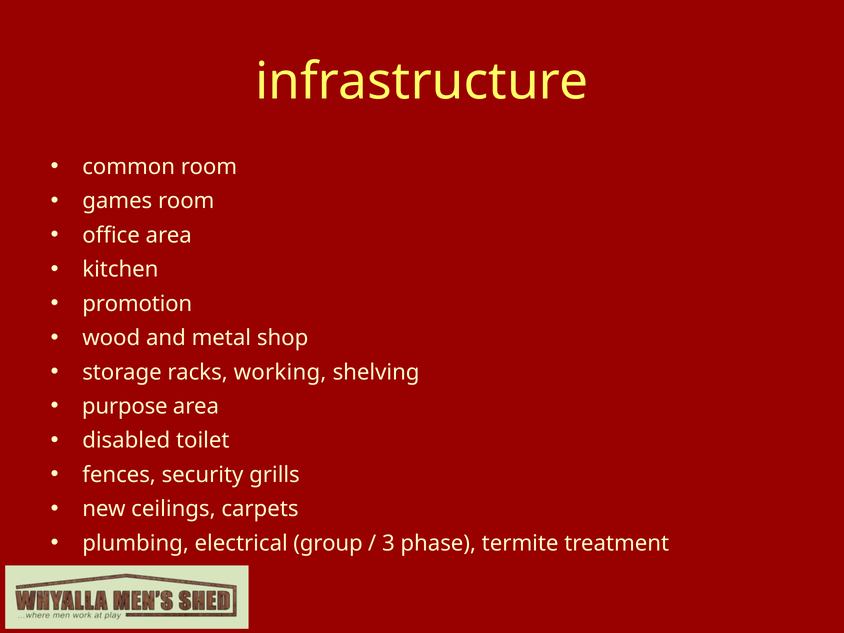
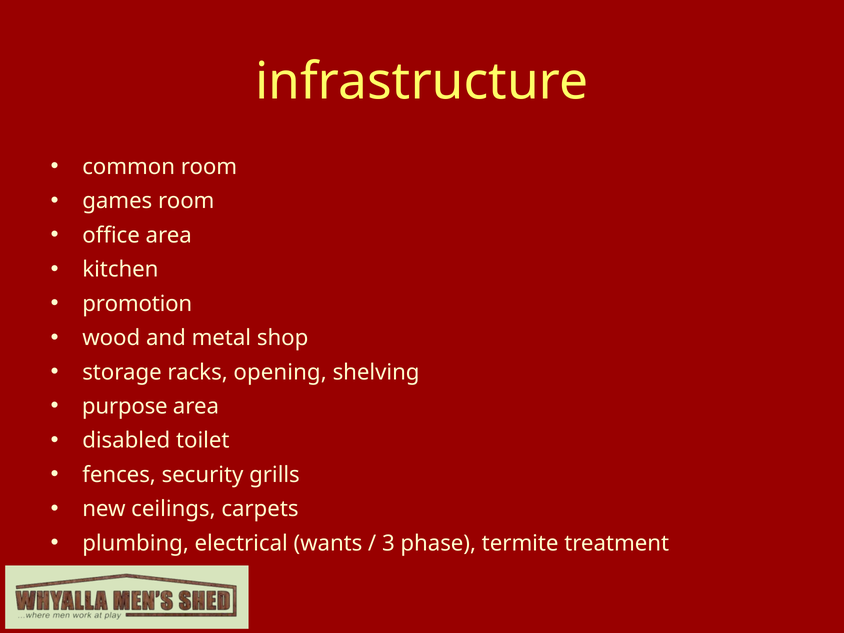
working: working -> opening
group: group -> wants
